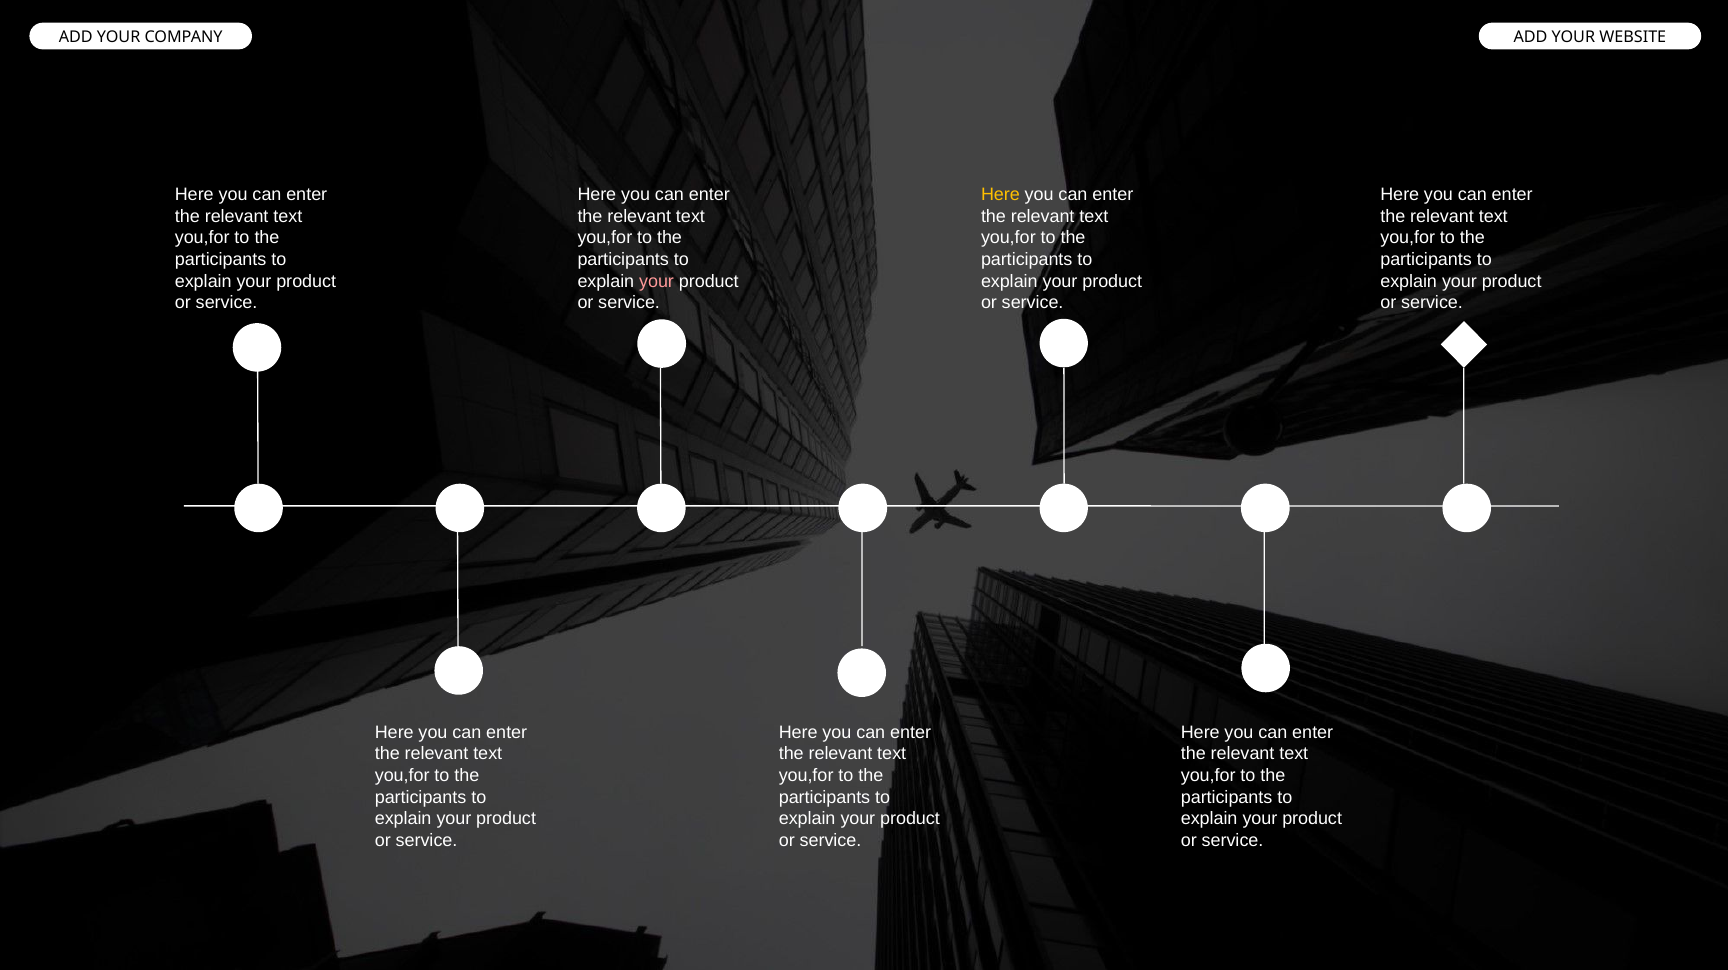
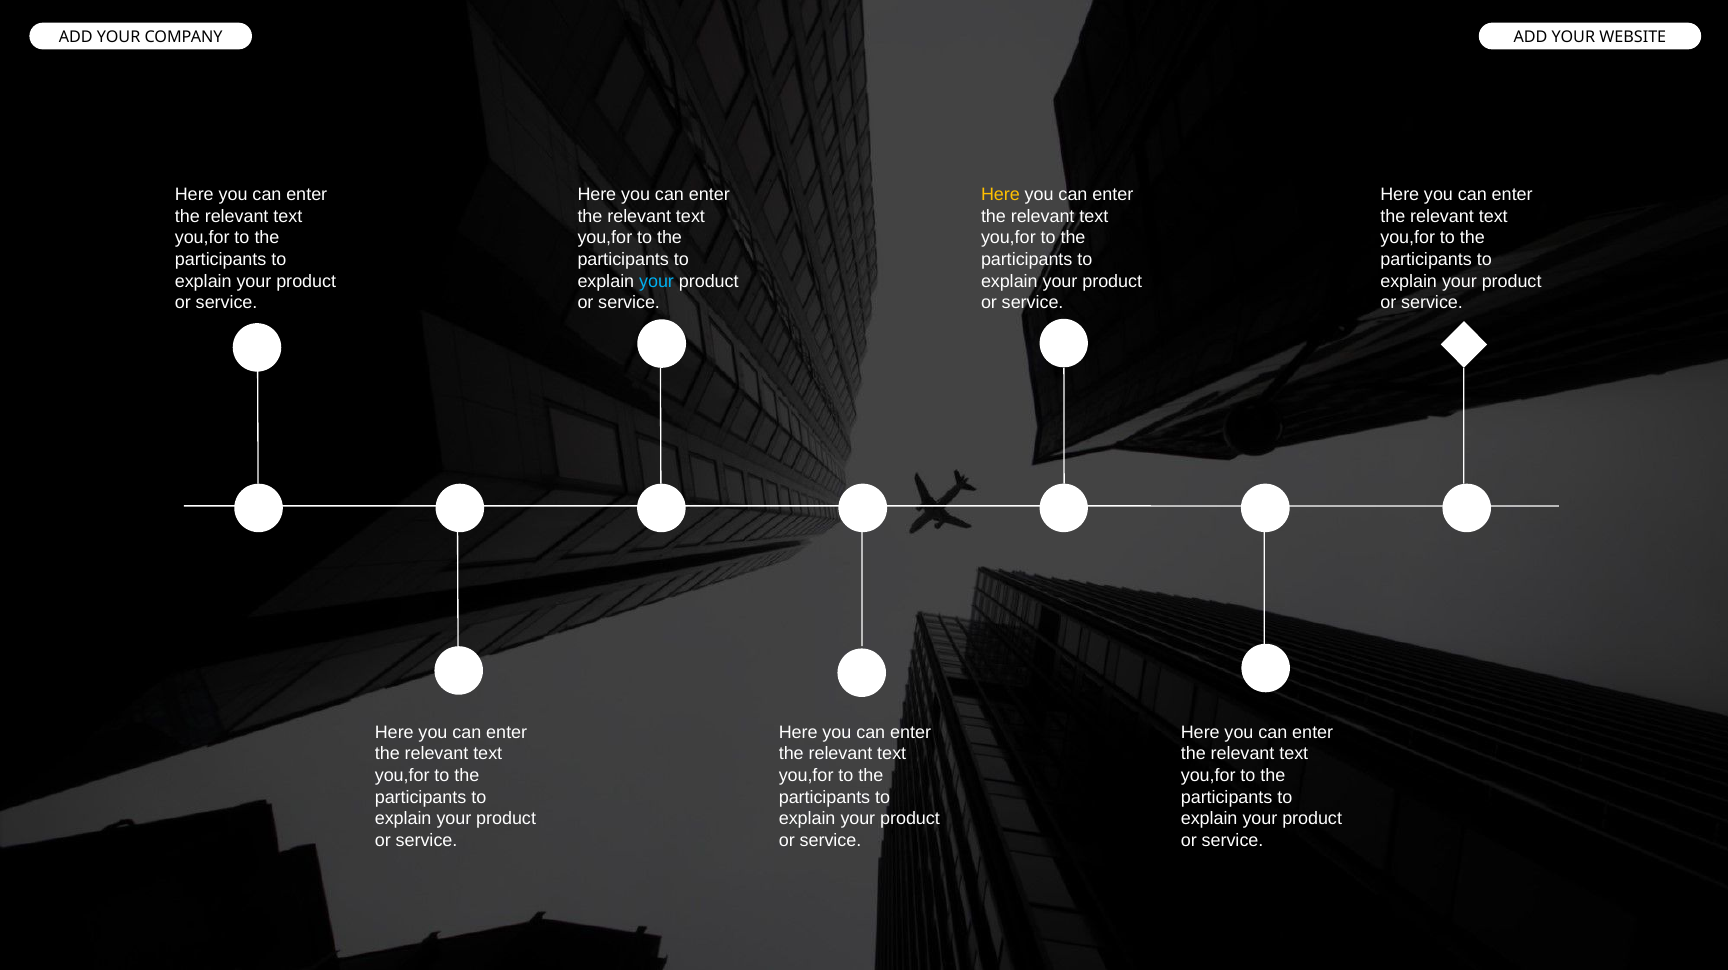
your at (657, 281) colour: pink -> light blue
